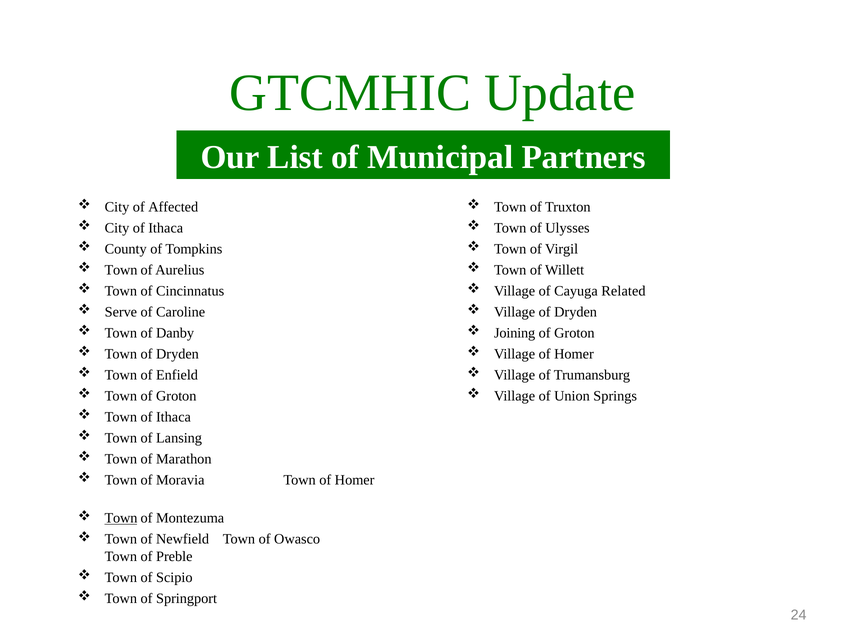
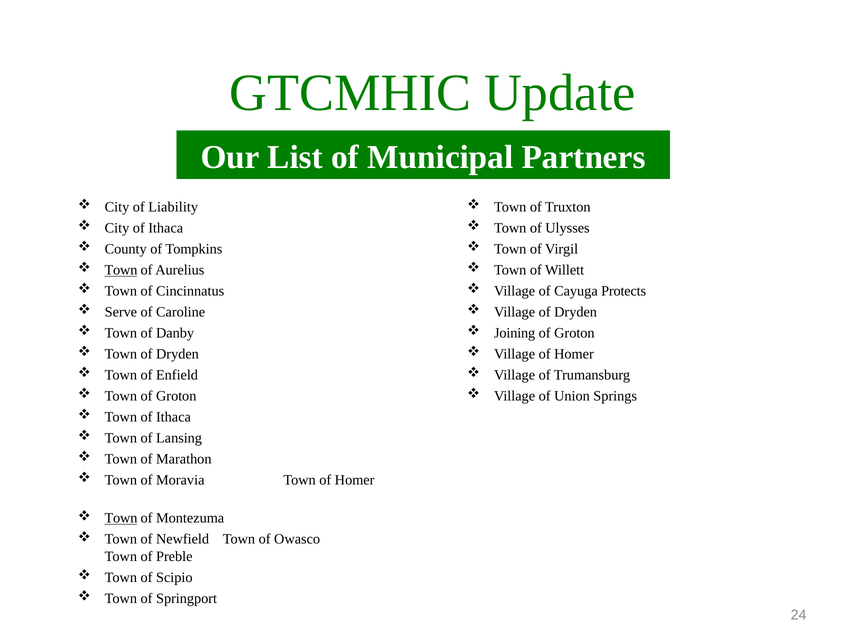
Affected: Affected -> Liability
Town at (121, 270) underline: none -> present
Related: Related -> Protects
